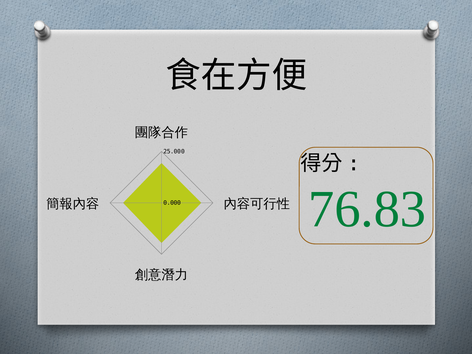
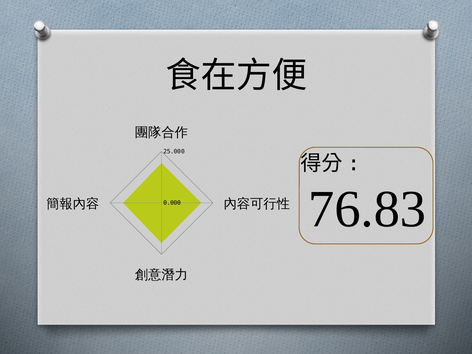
76.83 colour: green -> black
